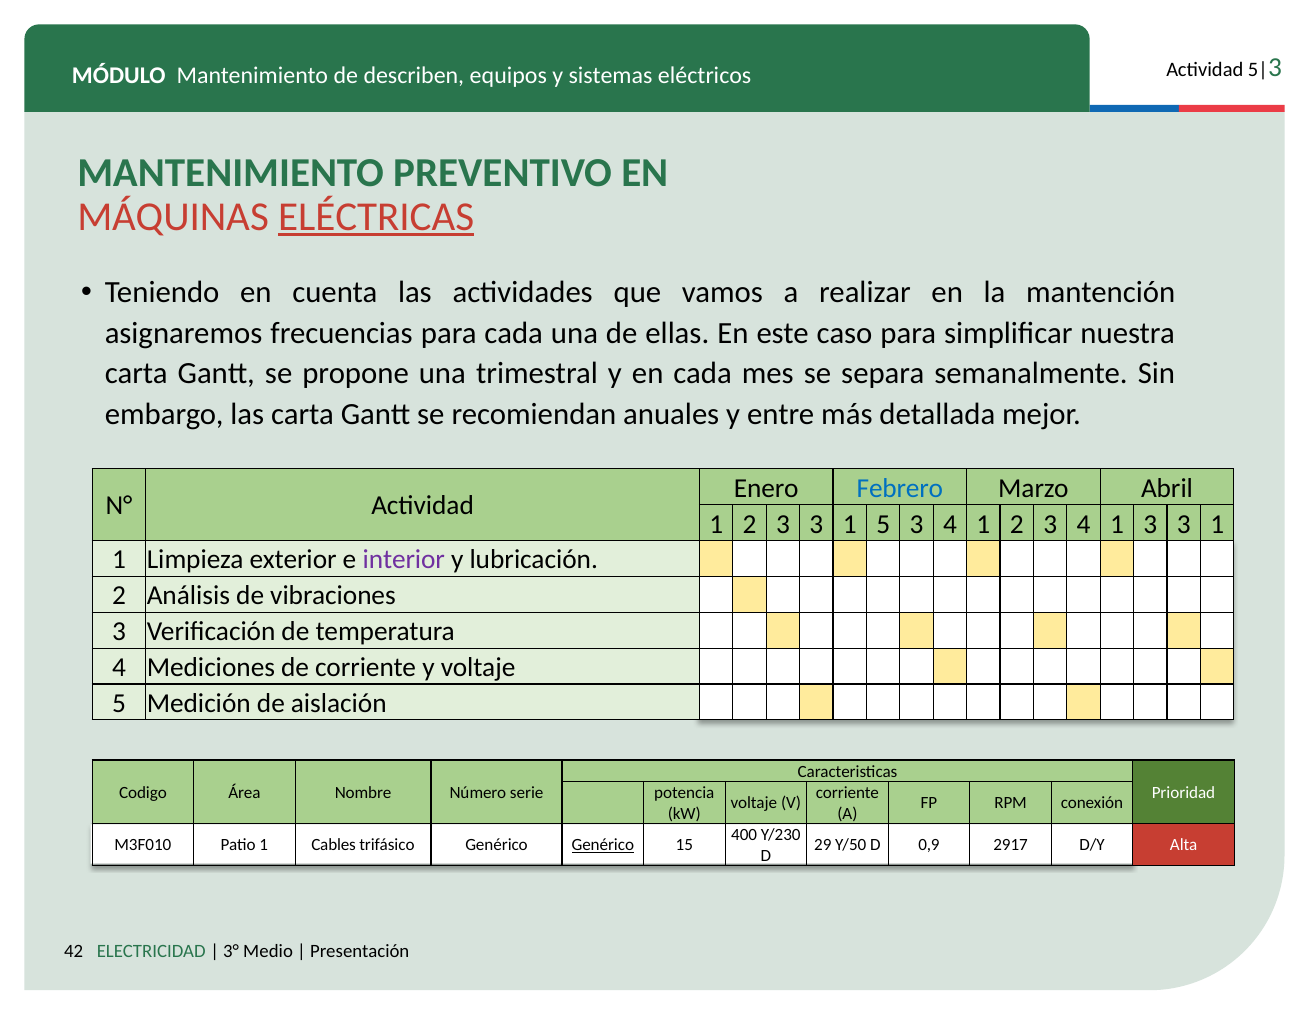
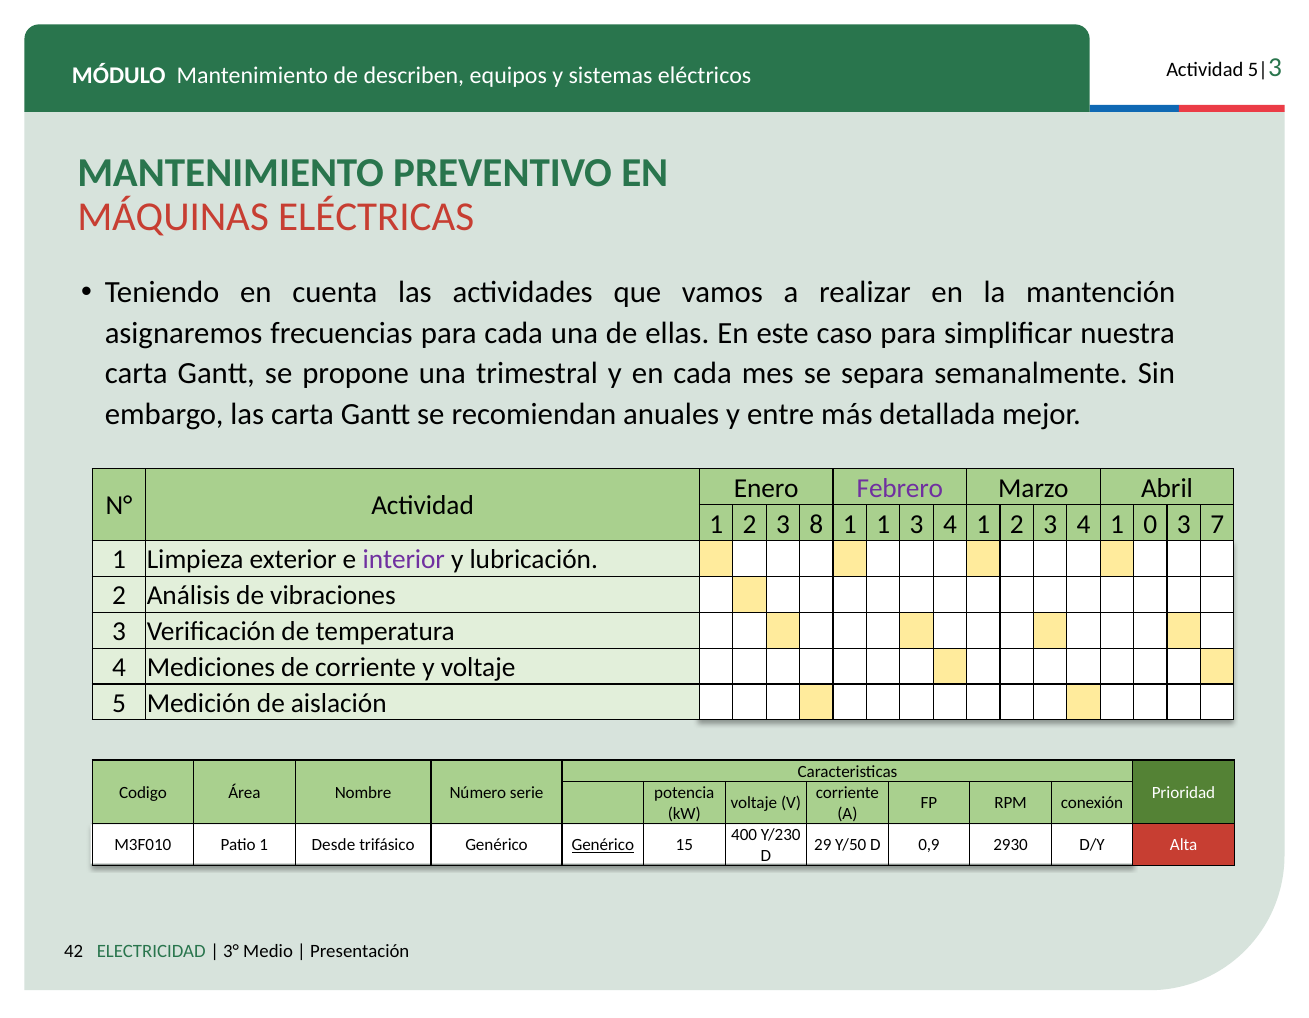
ELÉCTRICAS underline: present -> none
Febrero colour: blue -> purple
2 3 3: 3 -> 8
1 5: 5 -> 1
1 3: 3 -> 0
1 at (1217, 524): 1 -> 7
Cables: Cables -> Desde
2917: 2917 -> 2930
